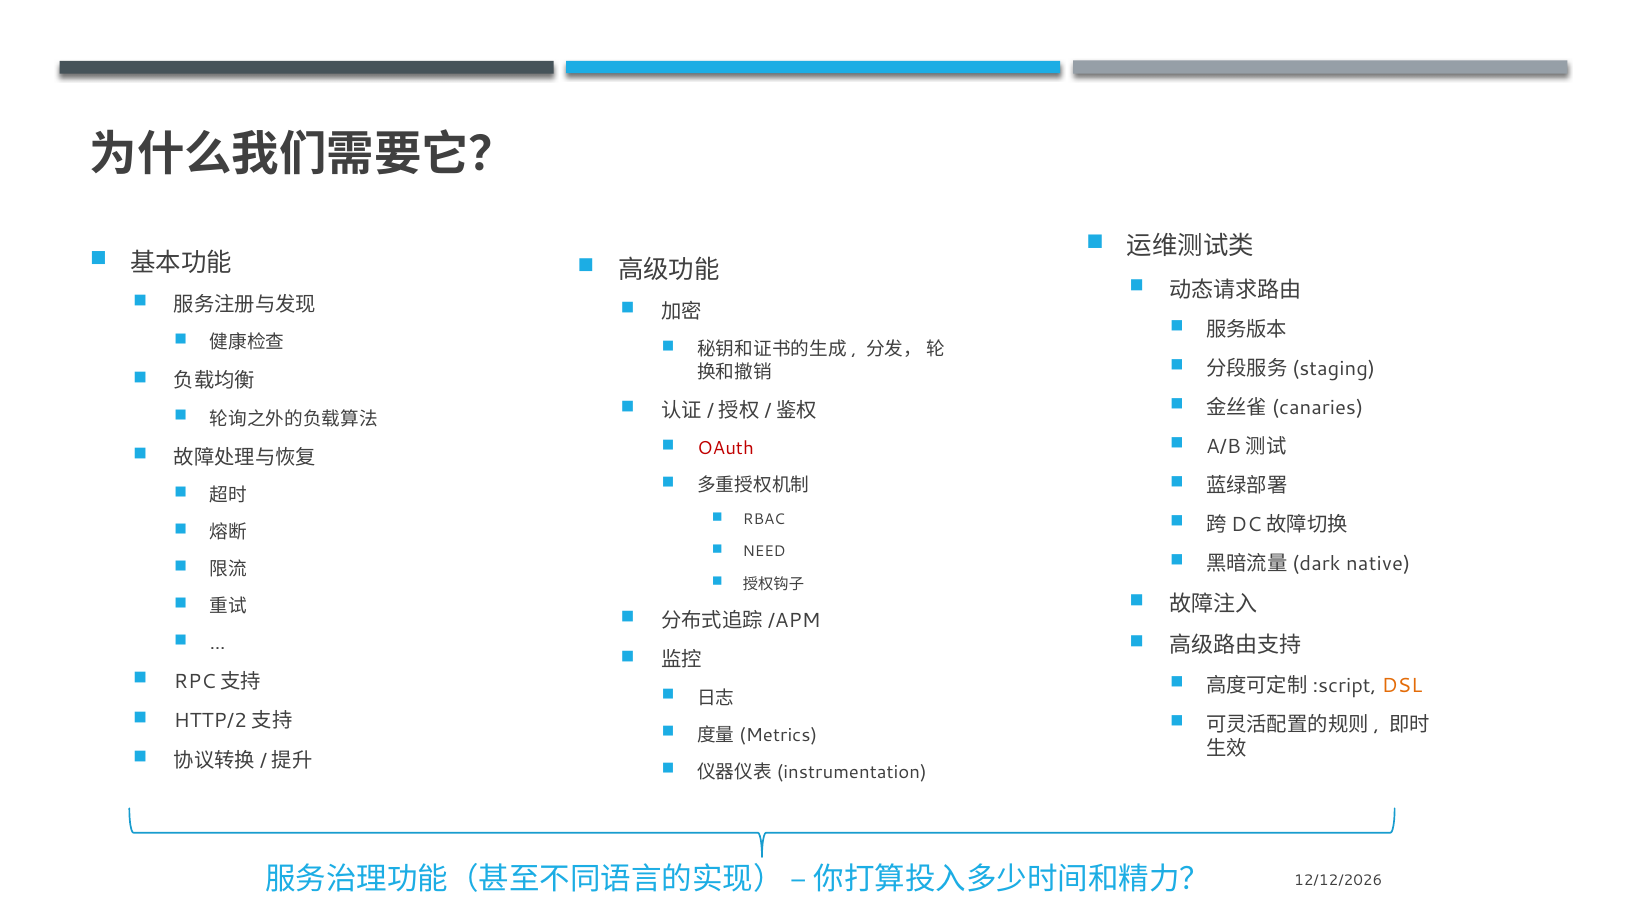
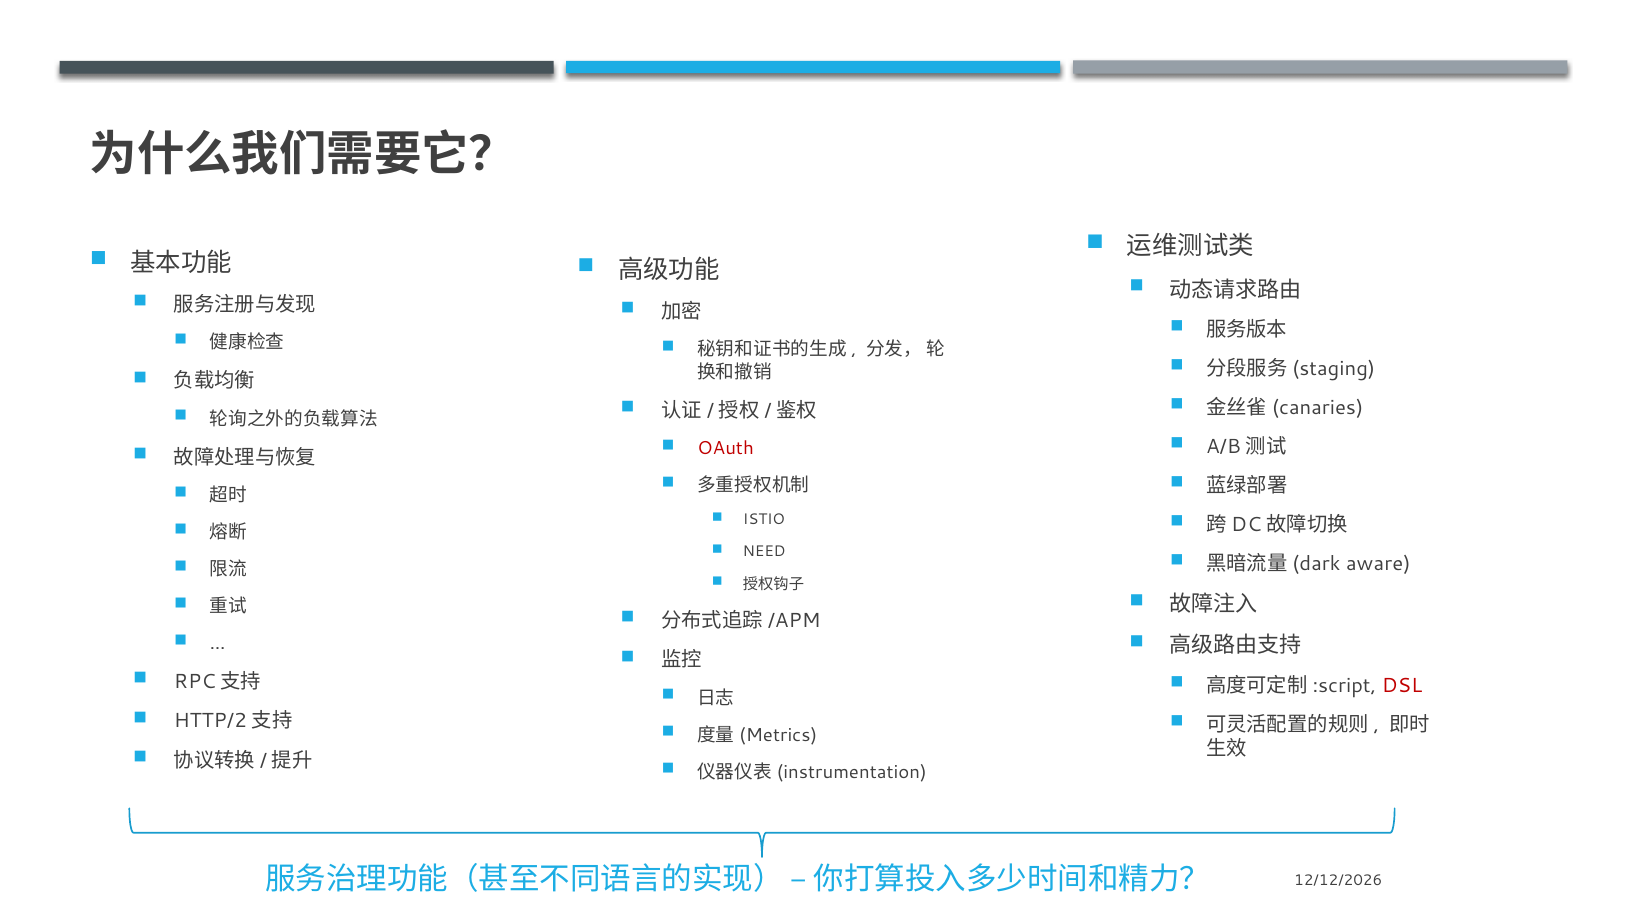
RBAC: RBAC -> ISTIO
native: native -> aware
DSL colour: orange -> red
